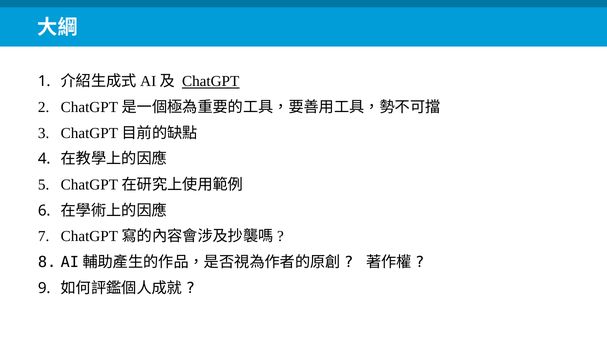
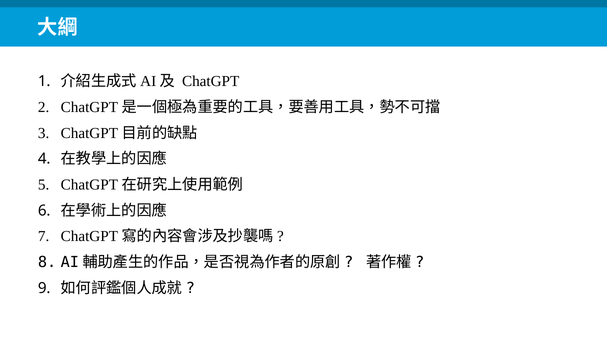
ChatGPT underline: present -> none
